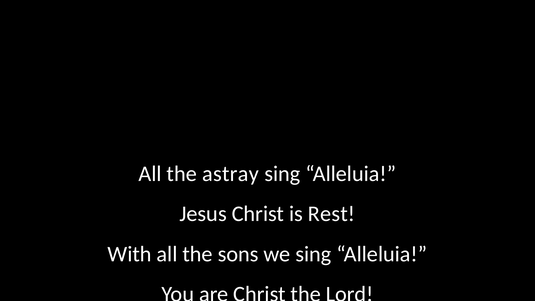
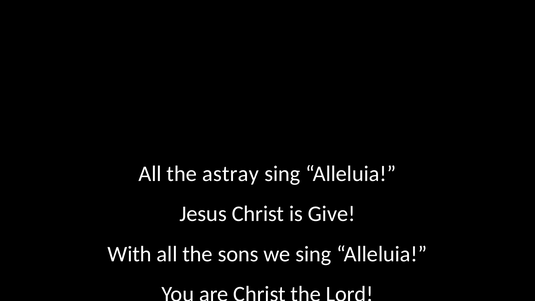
Rest: Rest -> Give
